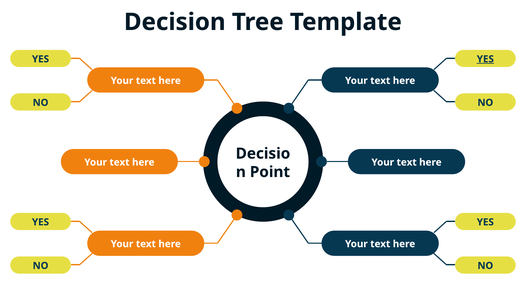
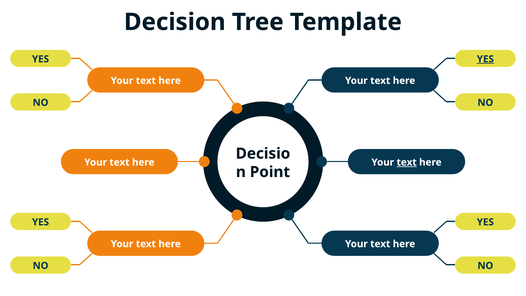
text at (407, 162) underline: none -> present
